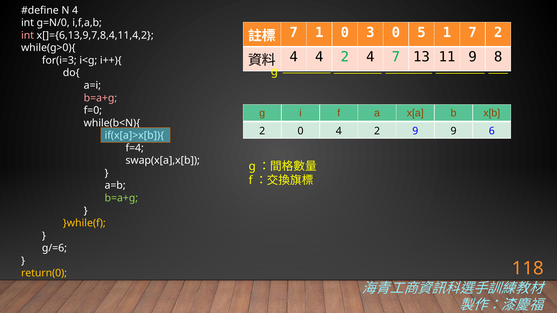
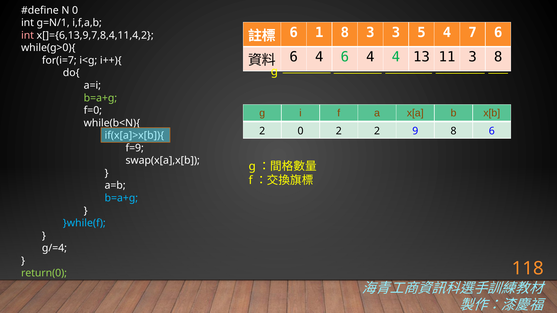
N 4: 4 -> 0
g=N/0: g=N/0 -> g=N/1
7 at (294, 33): 7 -> 6
1 0: 0 -> 8
3 0: 0 -> 3
5 1: 1 -> 4
7 2: 2 -> 6
4 at (294, 57): 4 -> 6
2 at (345, 57): 2 -> 6
4 7: 7 -> 4
11 9: 9 -> 3
for(i=3: for(i=3 -> for(i=7
b=a+g at (100, 98) colour: pink -> light green
0 4: 4 -> 2
9 9: 9 -> 8
f=4: f=4 -> f=9
b=a+g at (121, 198) colour: light green -> light blue
}while(f colour: yellow -> light blue
g/=6: g/=6 -> g/=4
return(0 colour: yellow -> light green
